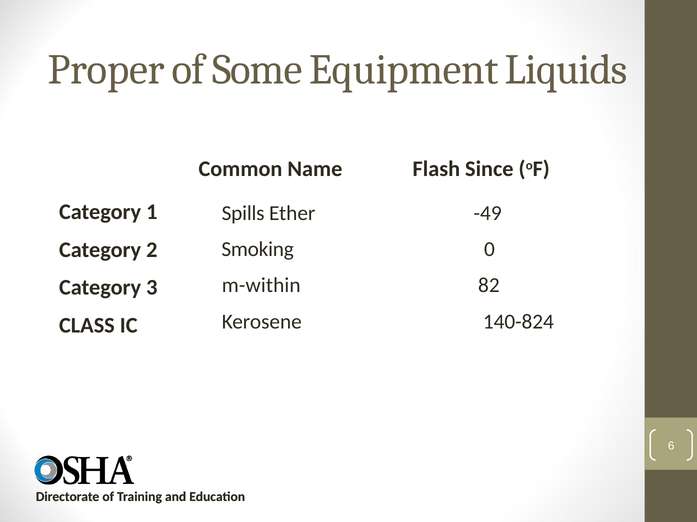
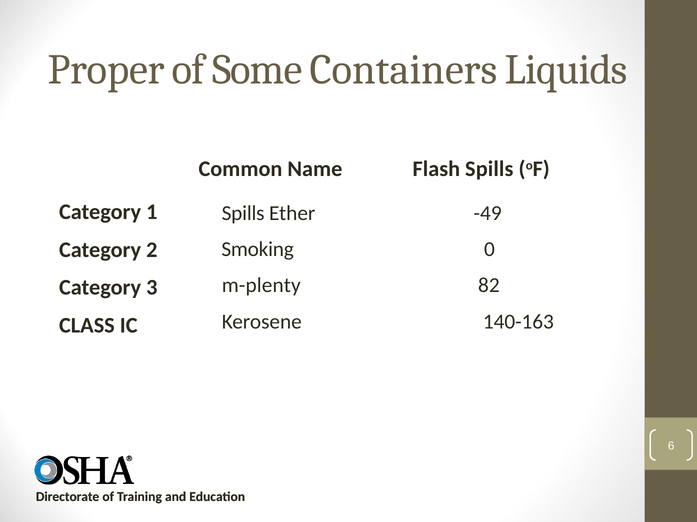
Equipment: Equipment -> Containers
Flash Since: Since -> Spills
m-within: m-within -> m-plenty
140-824: 140-824 -> 140-163
